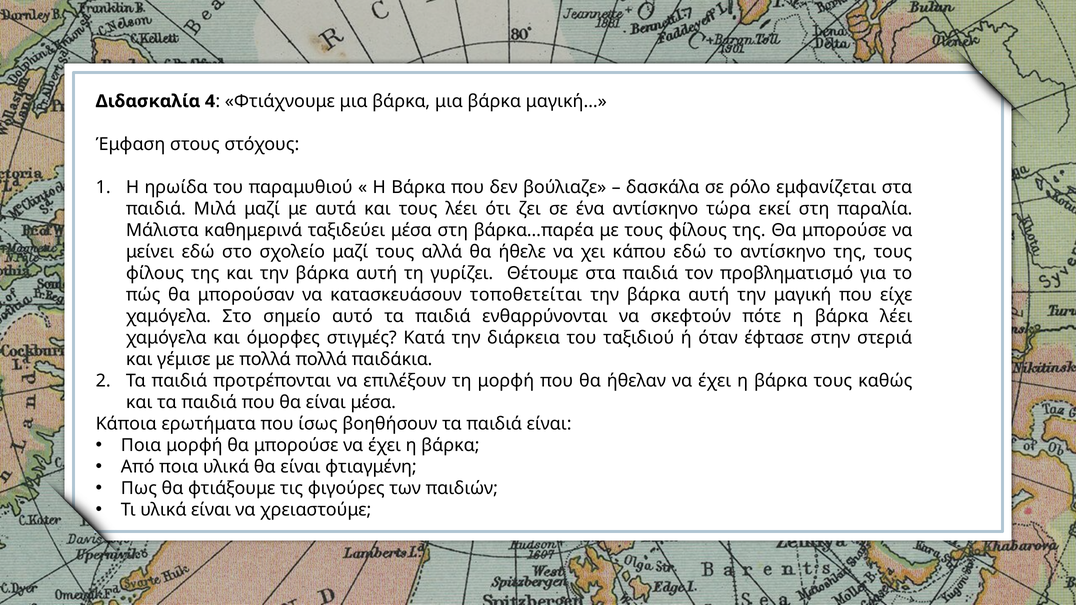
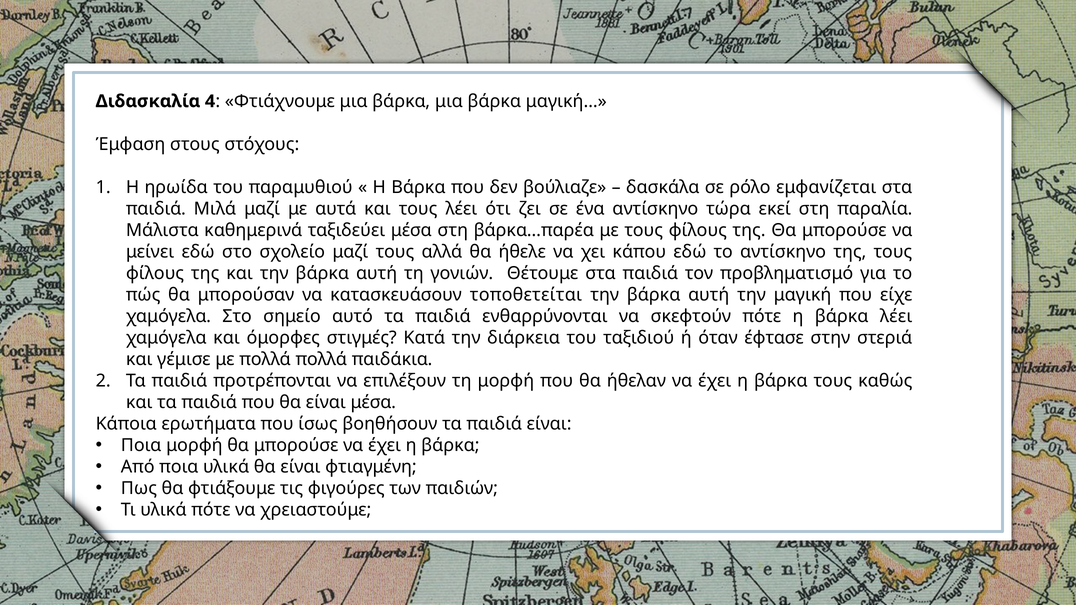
γυρίζει: γυρίζει -> γονιών
υλικά είναι: είναι -> πότε
